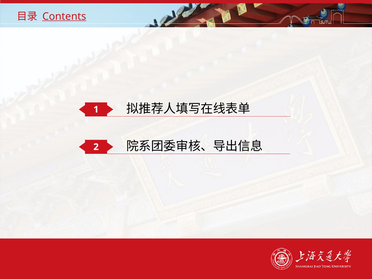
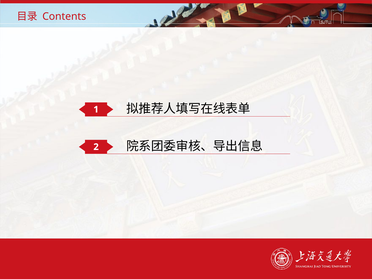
Contents underline: present -> none
